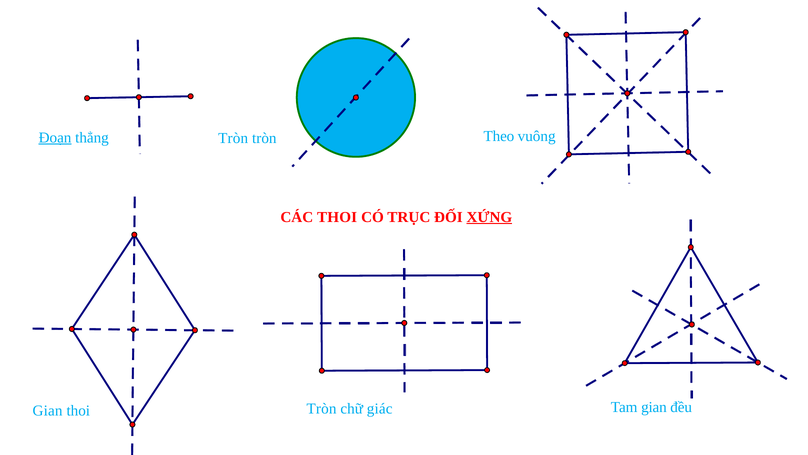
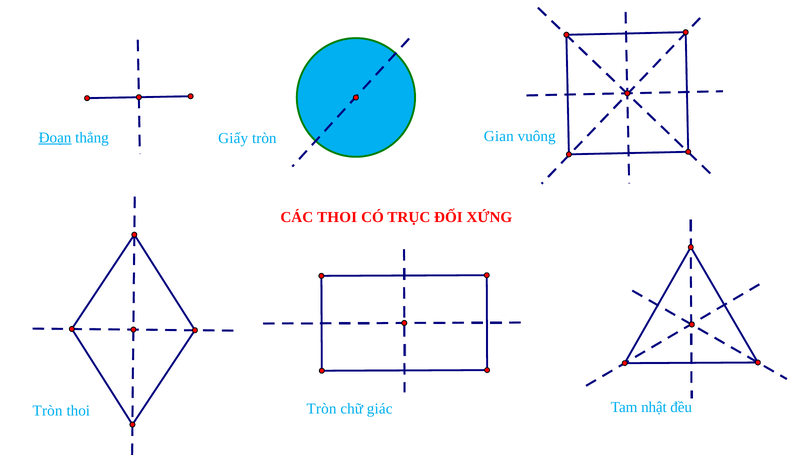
thẳng Tròn: Tròn -> Giấy
Theo: Theo -> Gian
XỨNG underline: present -> none
Gian at (48, 410): Gian -> Tròn
Tam gian: gian -> nhật
